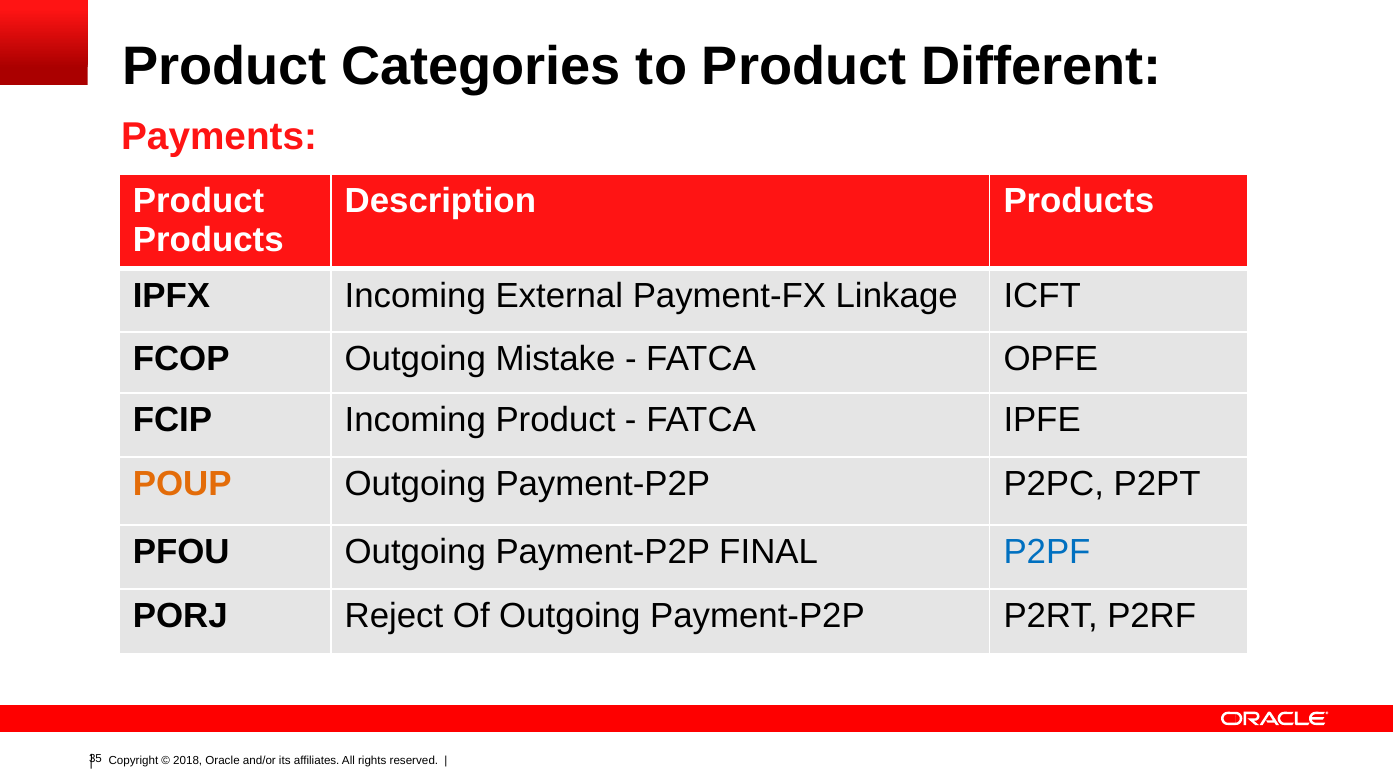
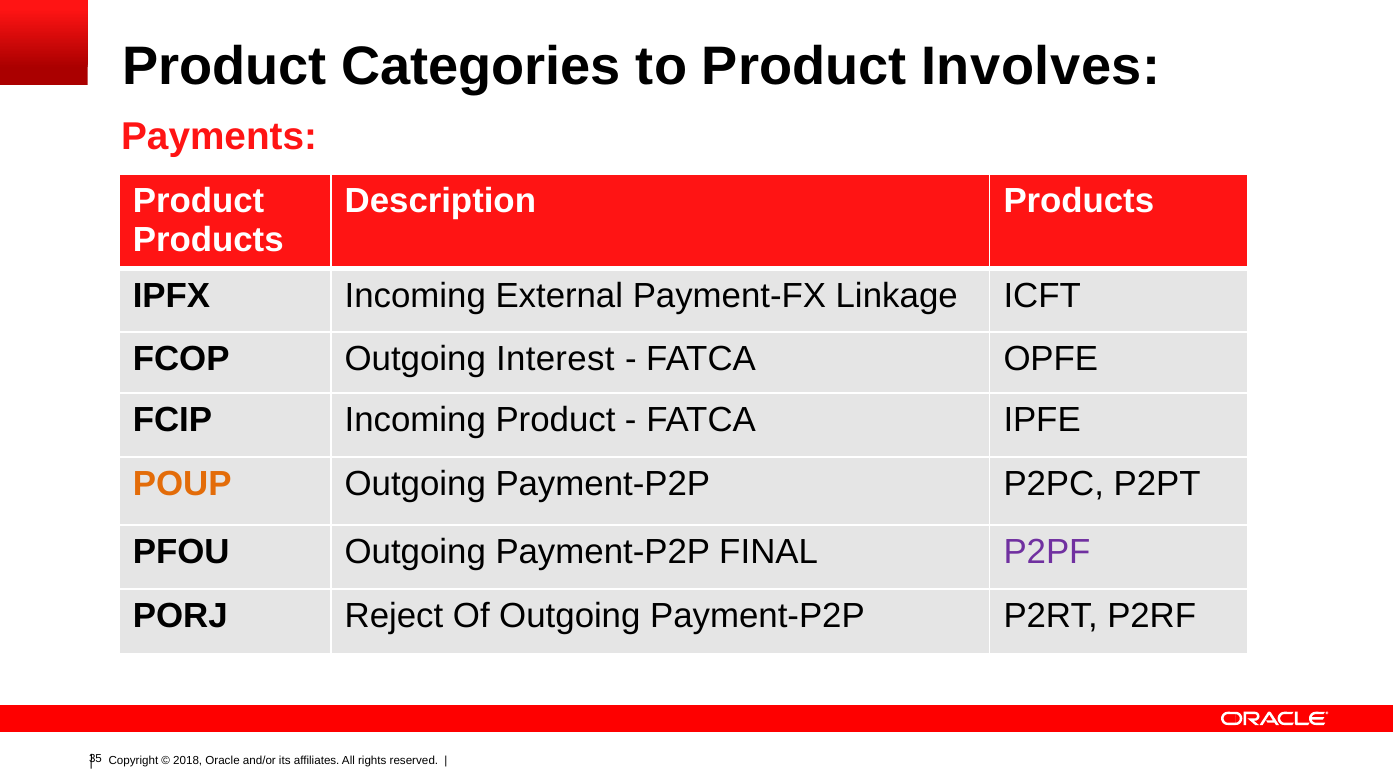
Different: Different -> Involves
Mistake: Mistake -> Interest
P2PF colour: blue -> purple
